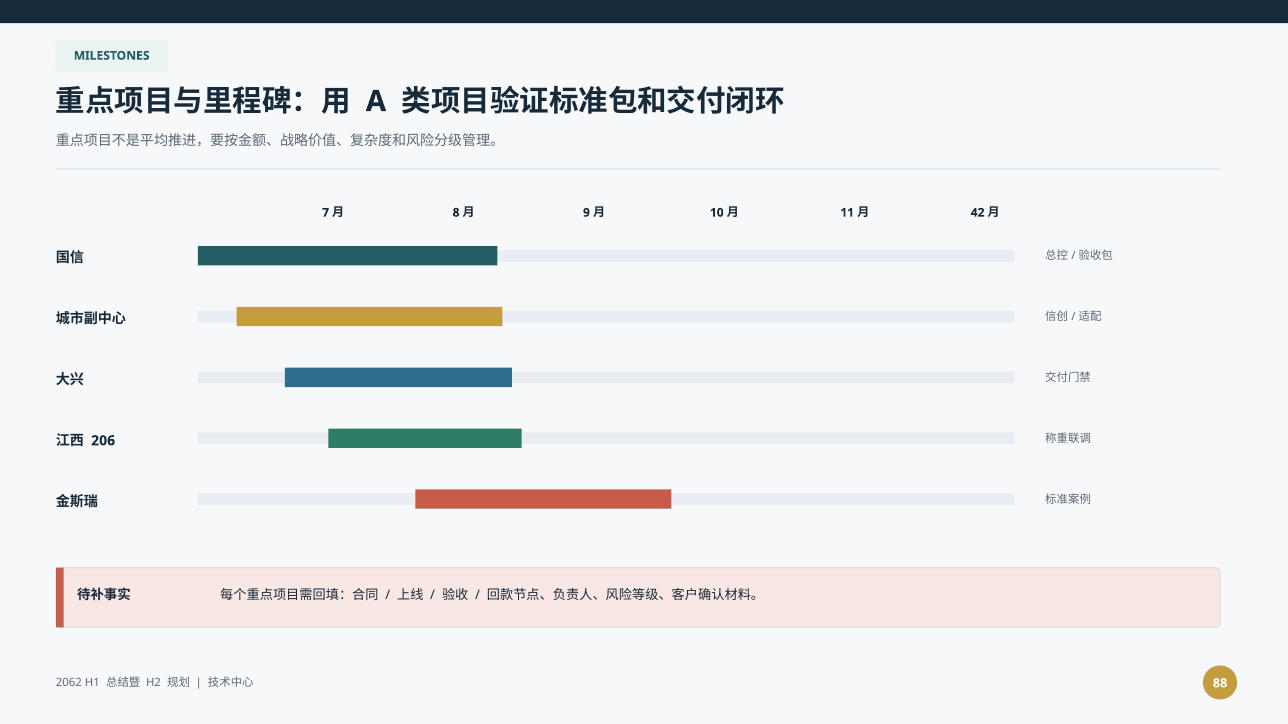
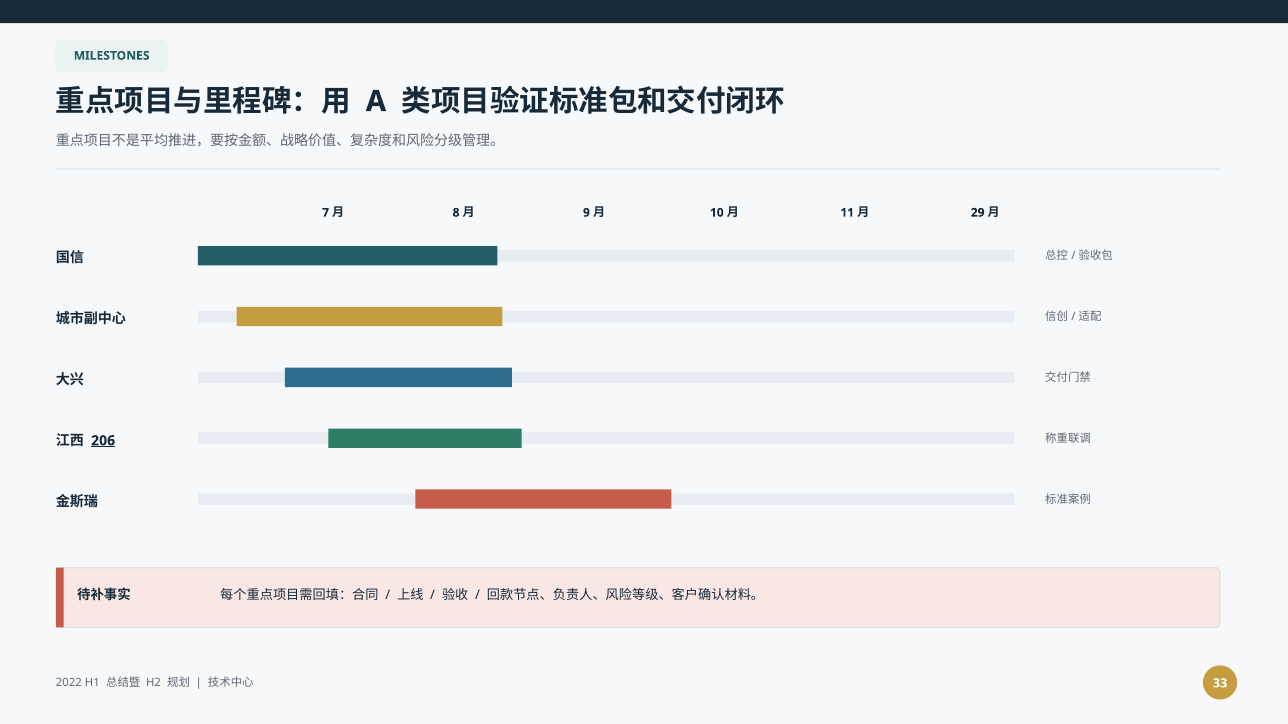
42: 42 -> 29
206 underline: none -> present
2062: 2062 -> 2022
88: 88 -> 33
